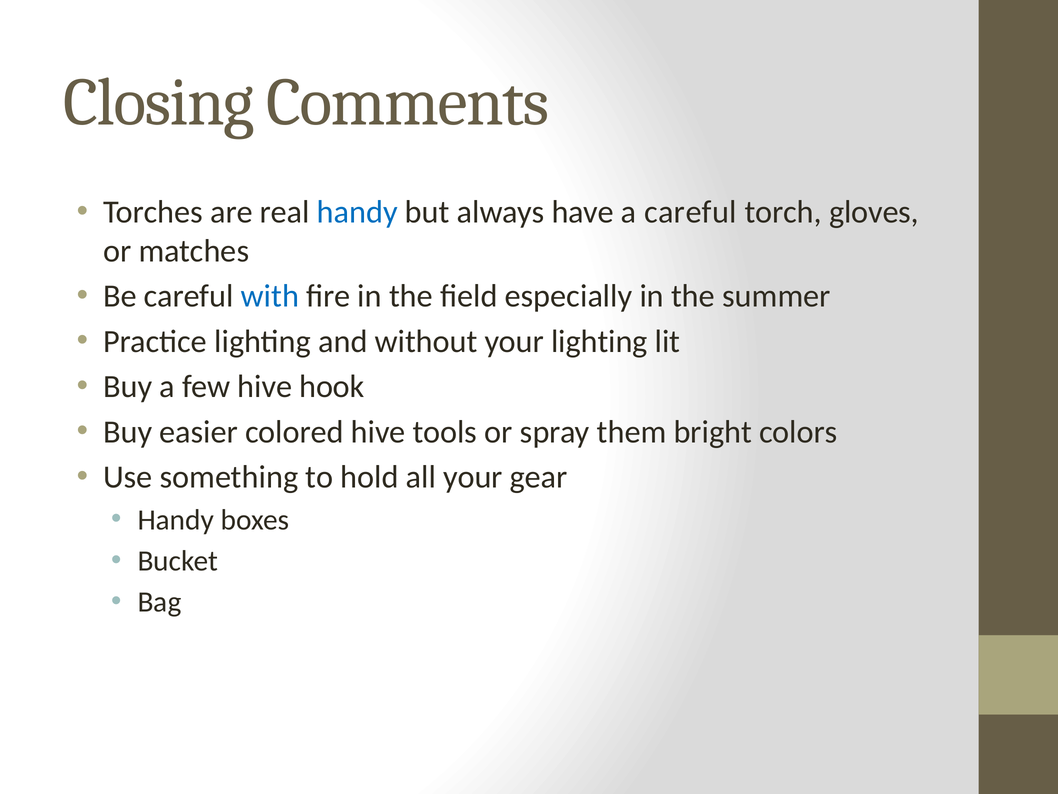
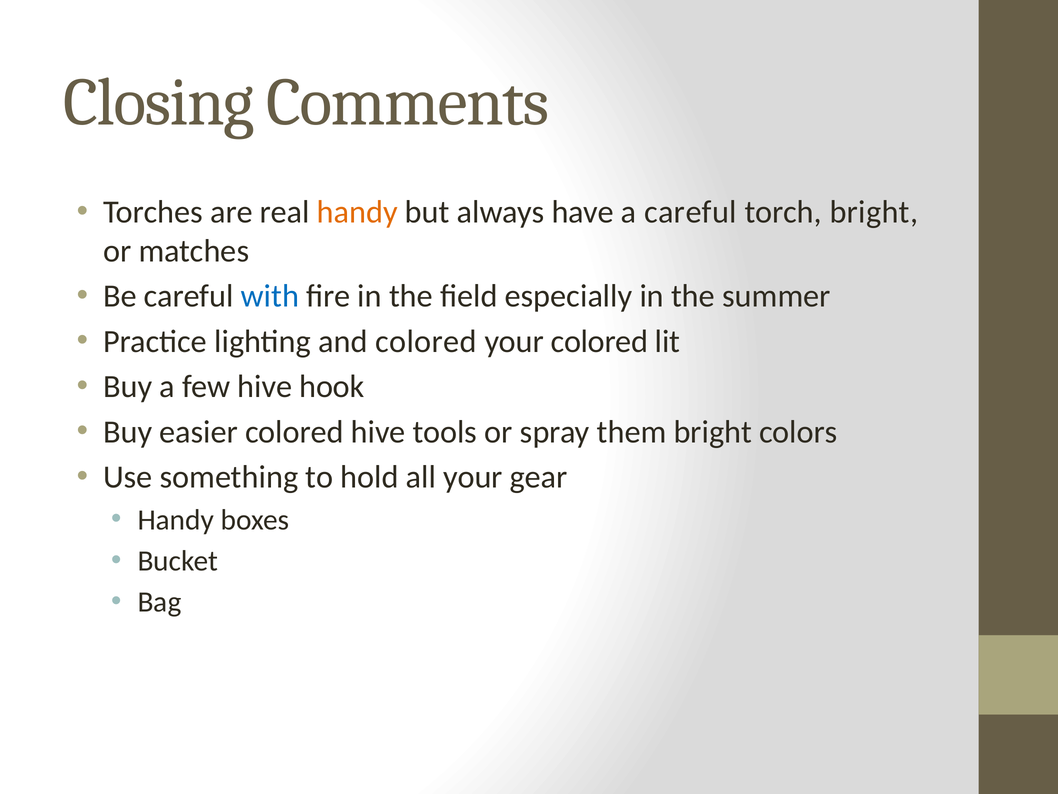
handy at (357, 212) colour: blue -> orange
torch gloves: gloves -> bright
and without: without -> colored
your lighting: lighting -> colored
